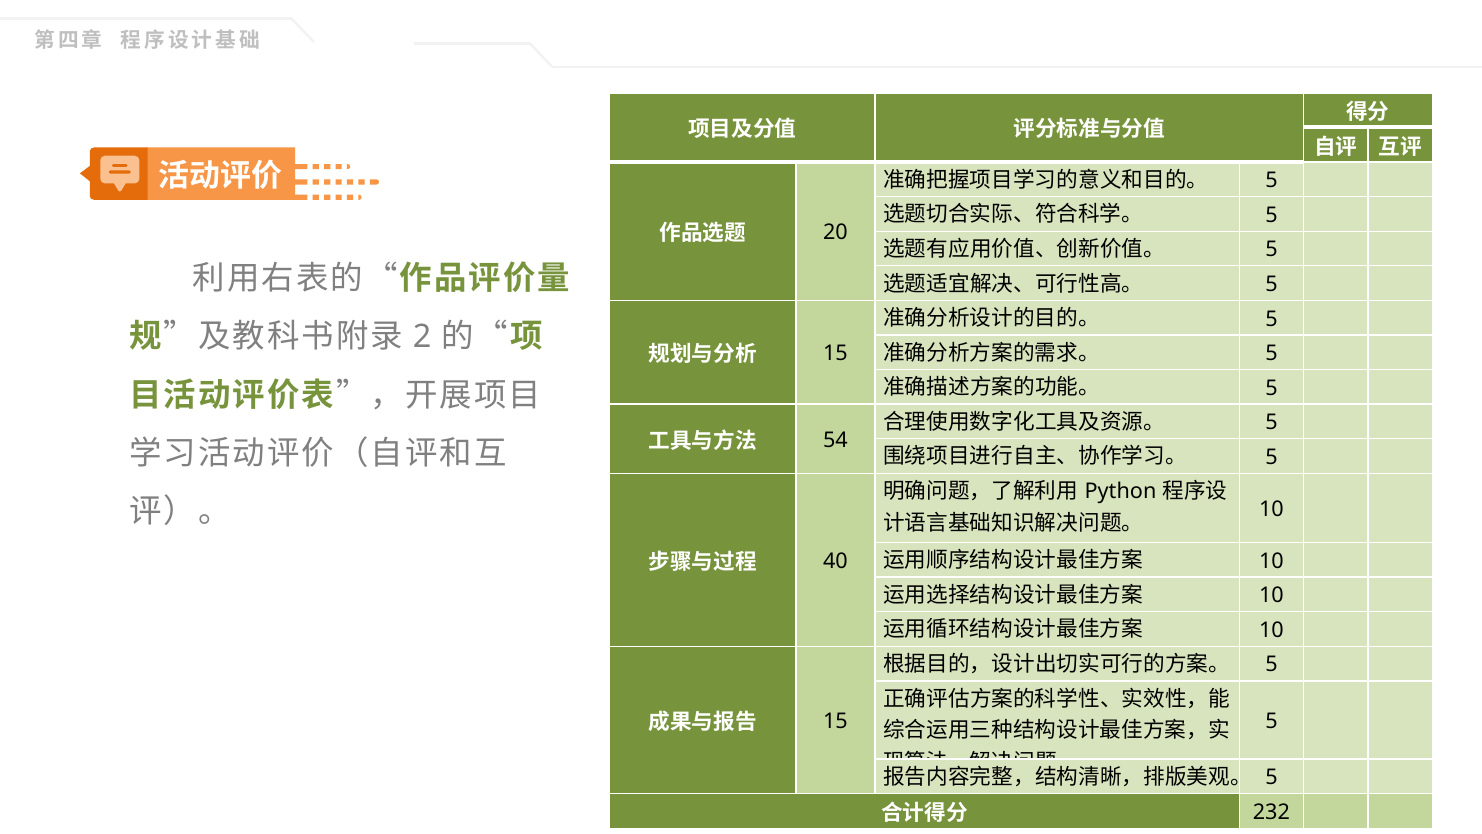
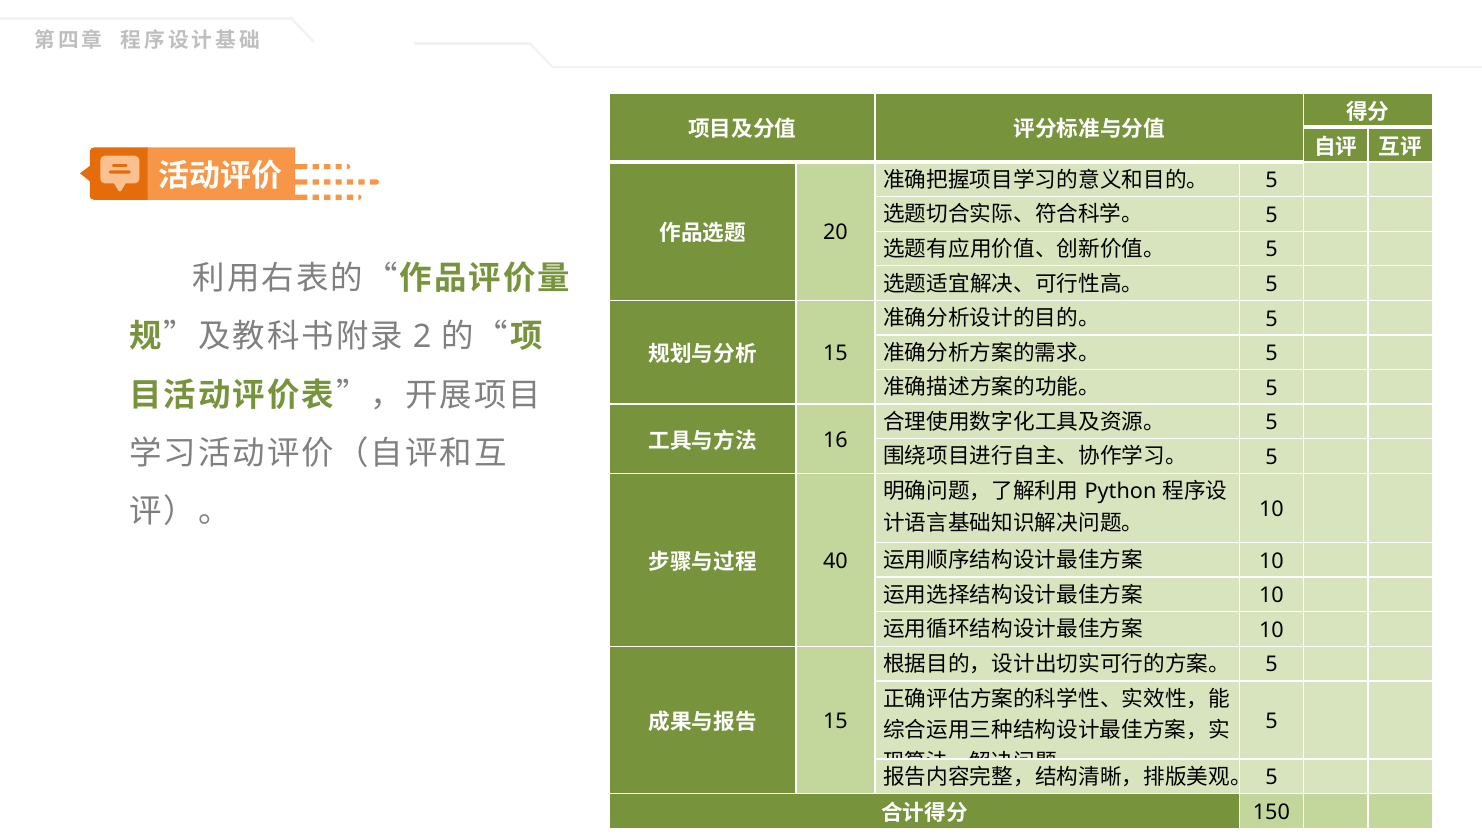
54: 54 -> 16
232: 232 -> 150
